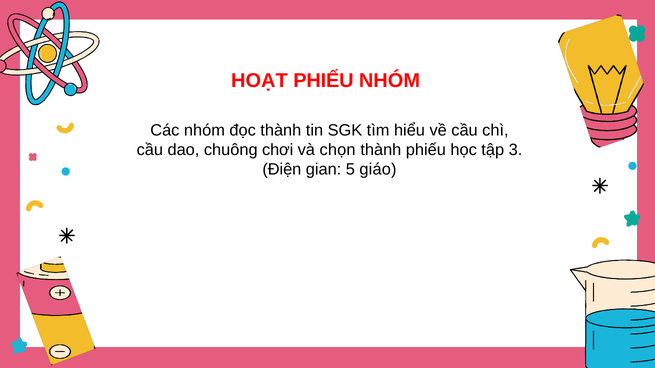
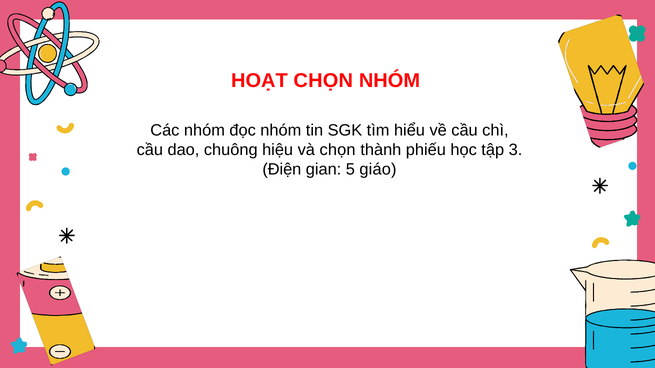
HOẠT PHIẾU: PHIẾU -> CHỌN
đọc thành: thành -> nhóm
chơi: chơi -> hiệu
